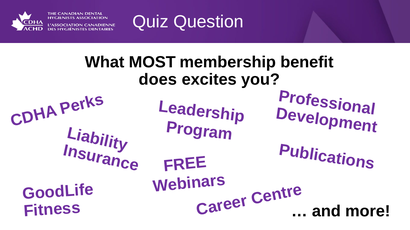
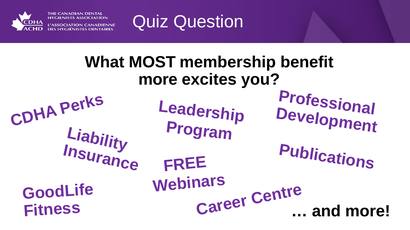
does at (158, 80): does -> more
